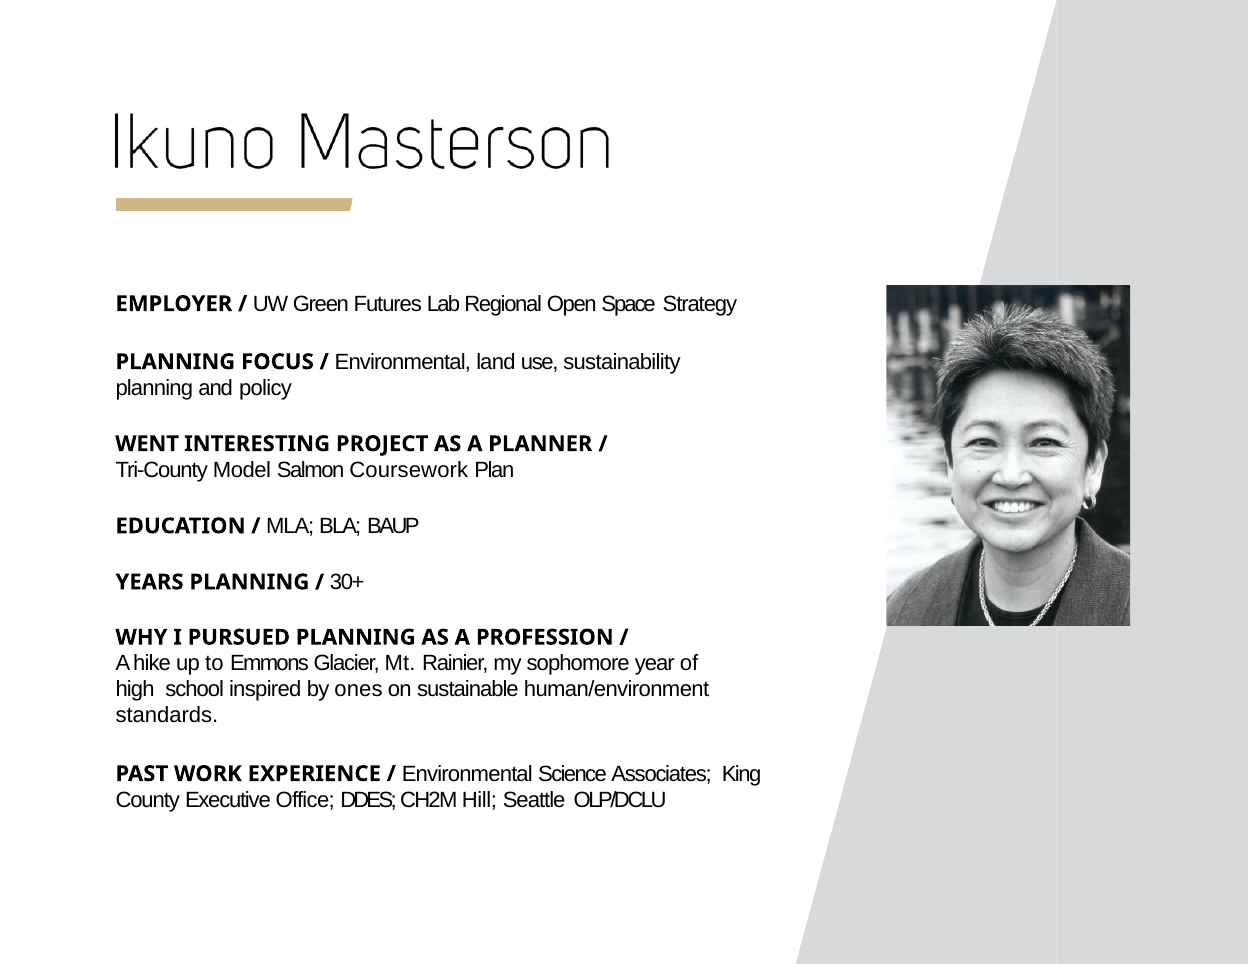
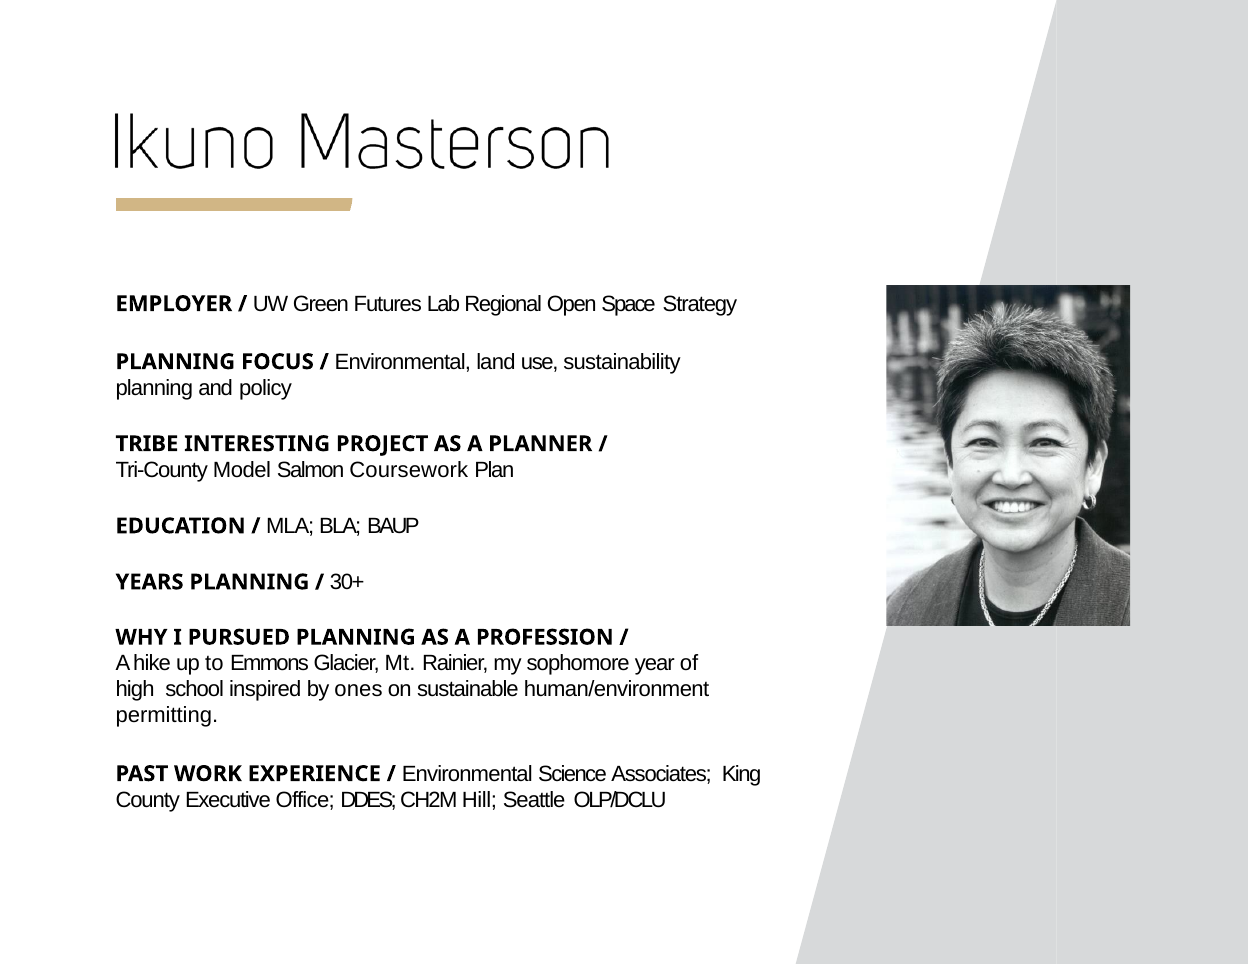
WENT: WENT -> TRIBE
standards: standards -> permitting
